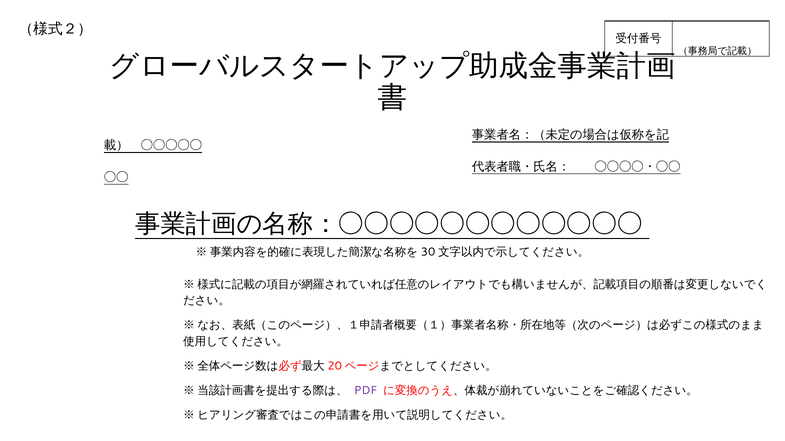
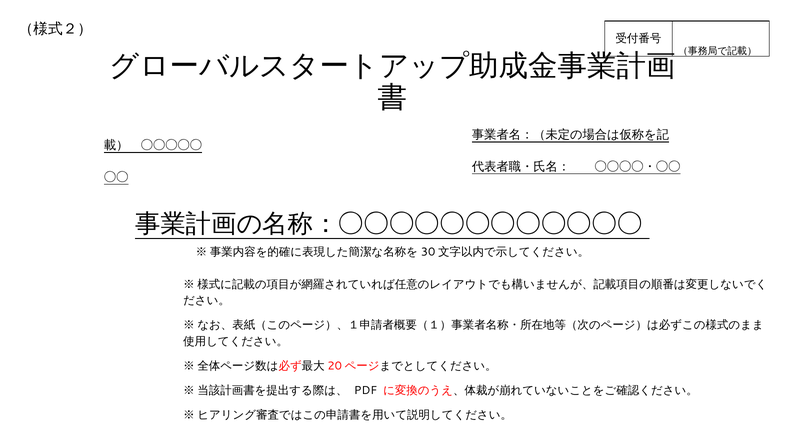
PDF colour: purple -> black
